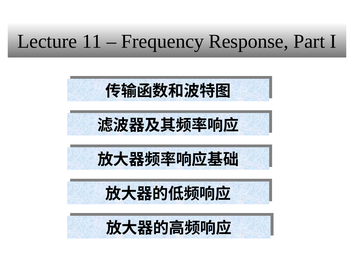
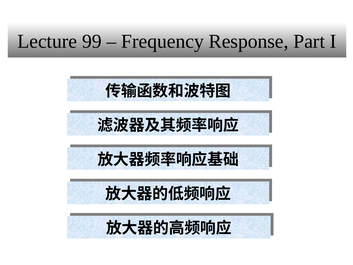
11: 11 -> 99
